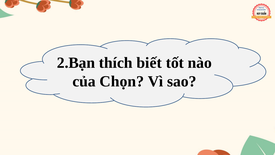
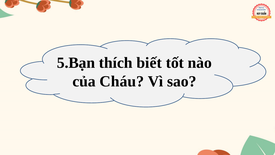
2.Bạn: 2.Bạn -> 5.Bạn
Chọn: Chọn -> Cháu
